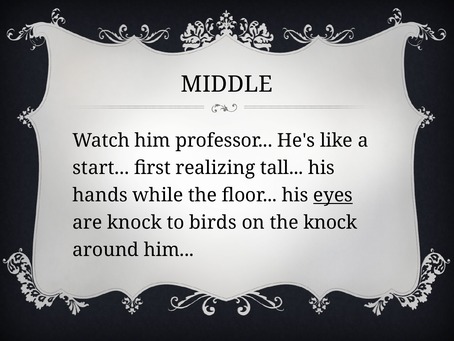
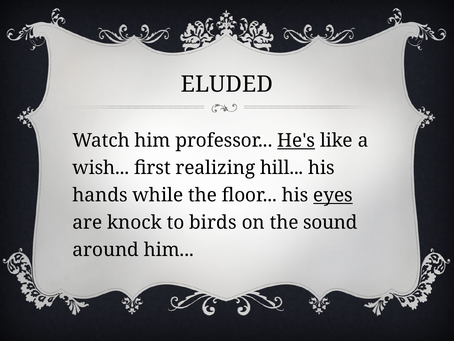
MIDDLE: MIDDLE -> ELUDED
He's underline: none -> present
start: start -> wish
tall: tall -> hill
the knock: knock -> sound
